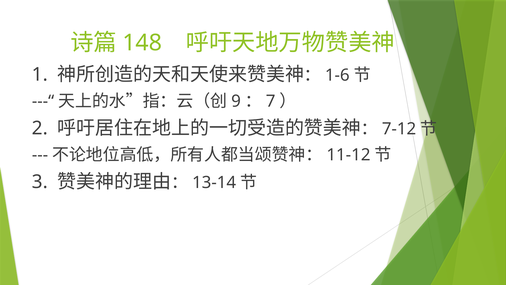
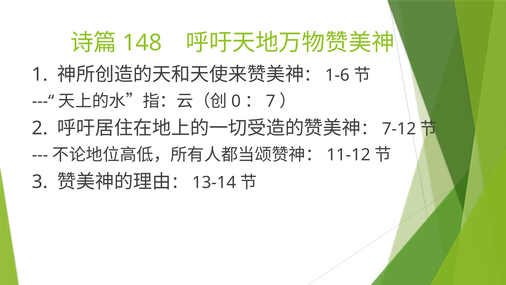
9: 9 -> 0
